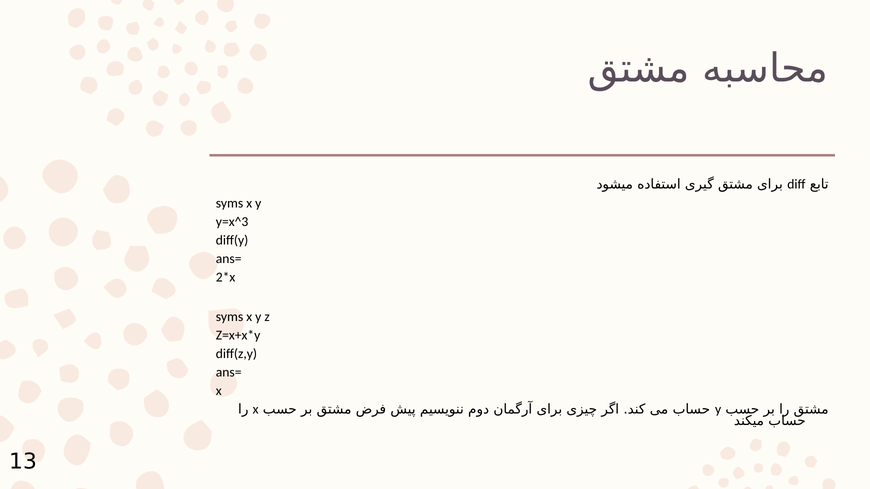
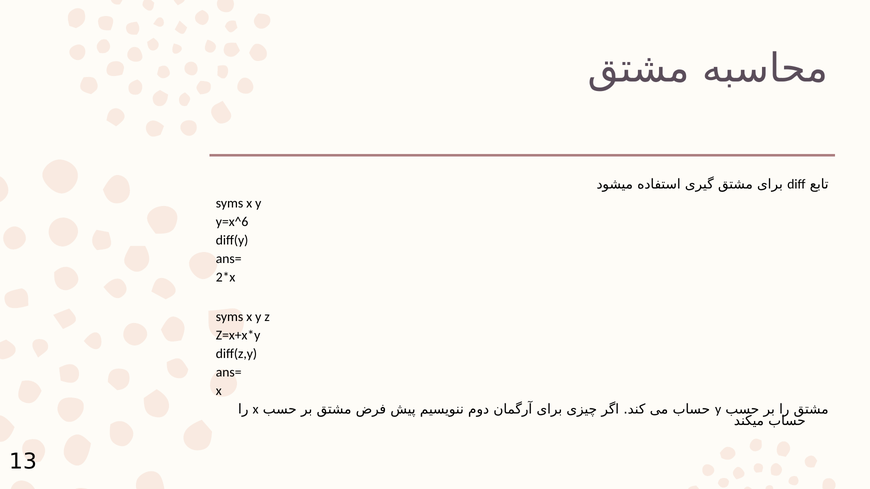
y=x^3: y=x^3 -> y=x^6
